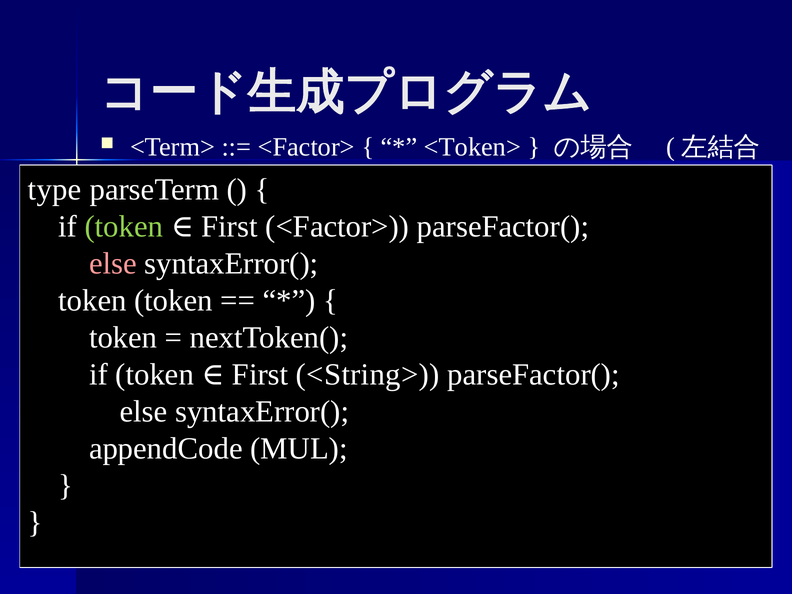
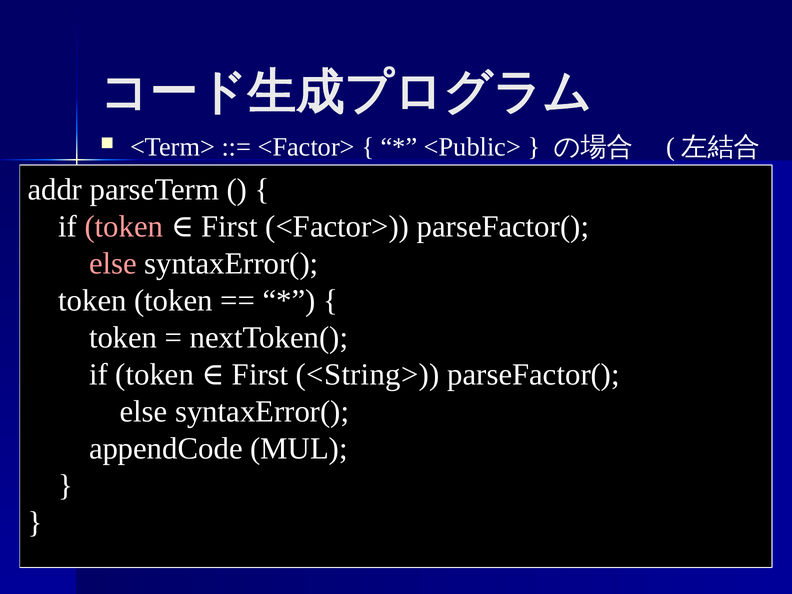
<Token>: <Token> -> <Public>
type: type -> addr
token at (124, 226) colour: light green -> pink
